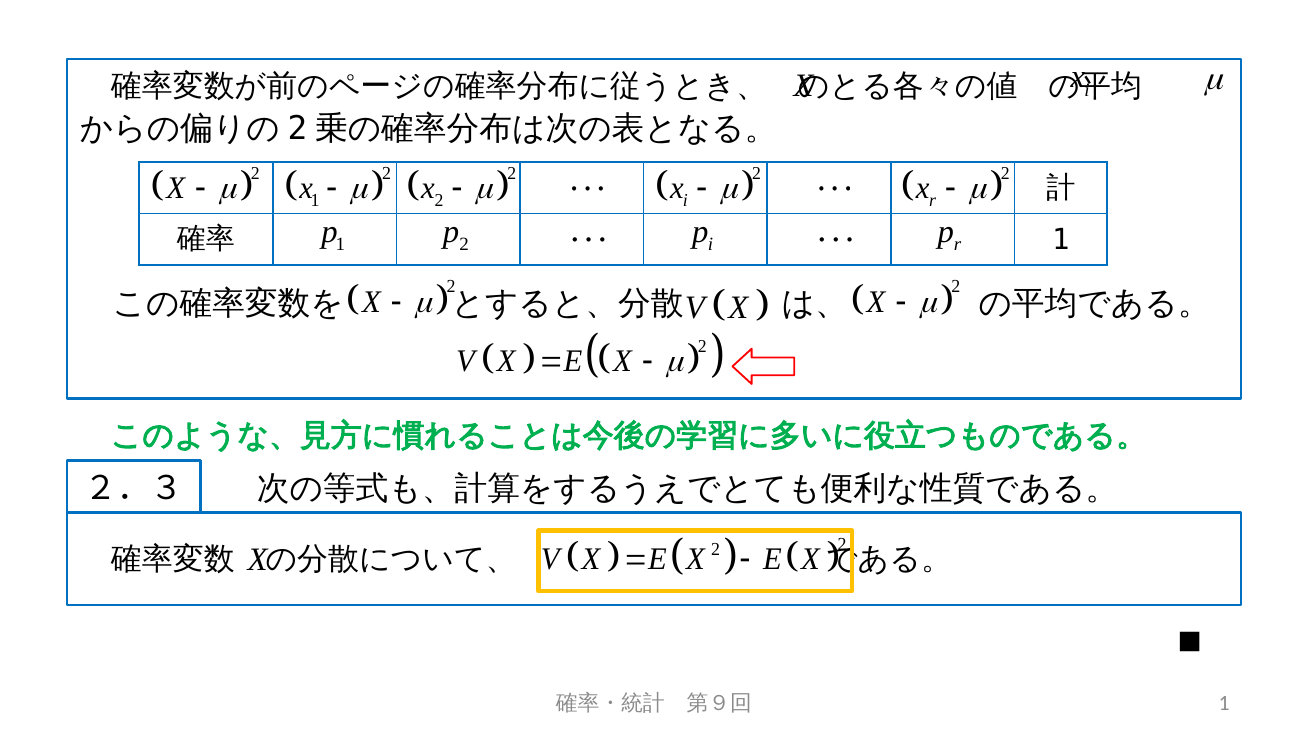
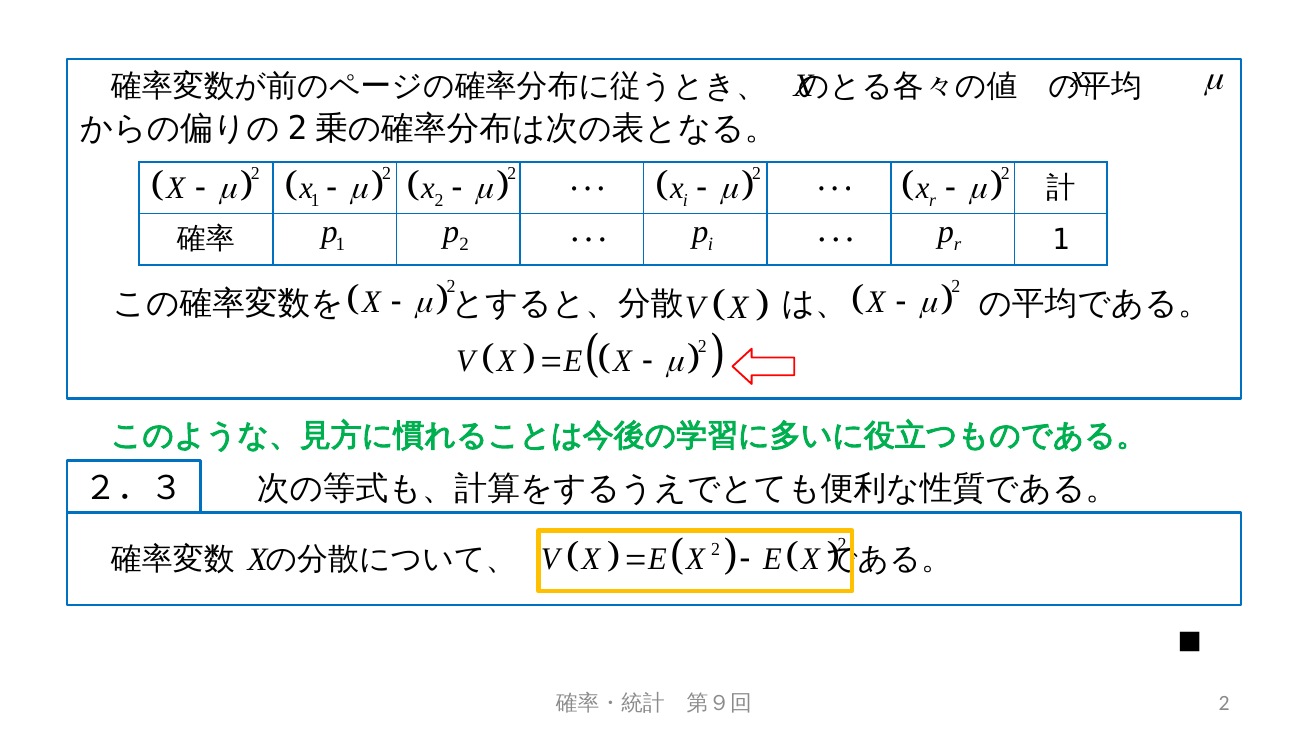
1 at (1224, 703): 1 -> 2
